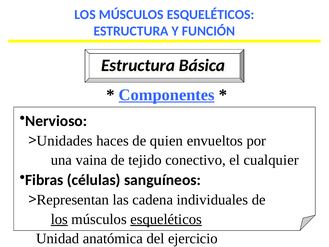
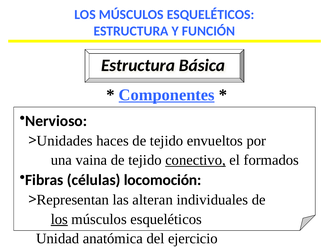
haces de quien: quien -> tejido
conectivo underline: none -> present
cualquier: cualquier -> formados
sanguíneos: sanguíneos -> locomoción
cadena: cadena -> alteran
esqueléticos at (166, 219) underline: present -> none
